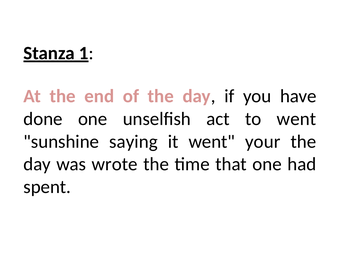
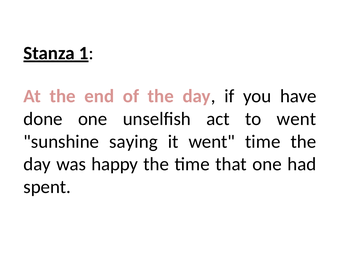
went your: your -> time
wrote: wrote -> happy
